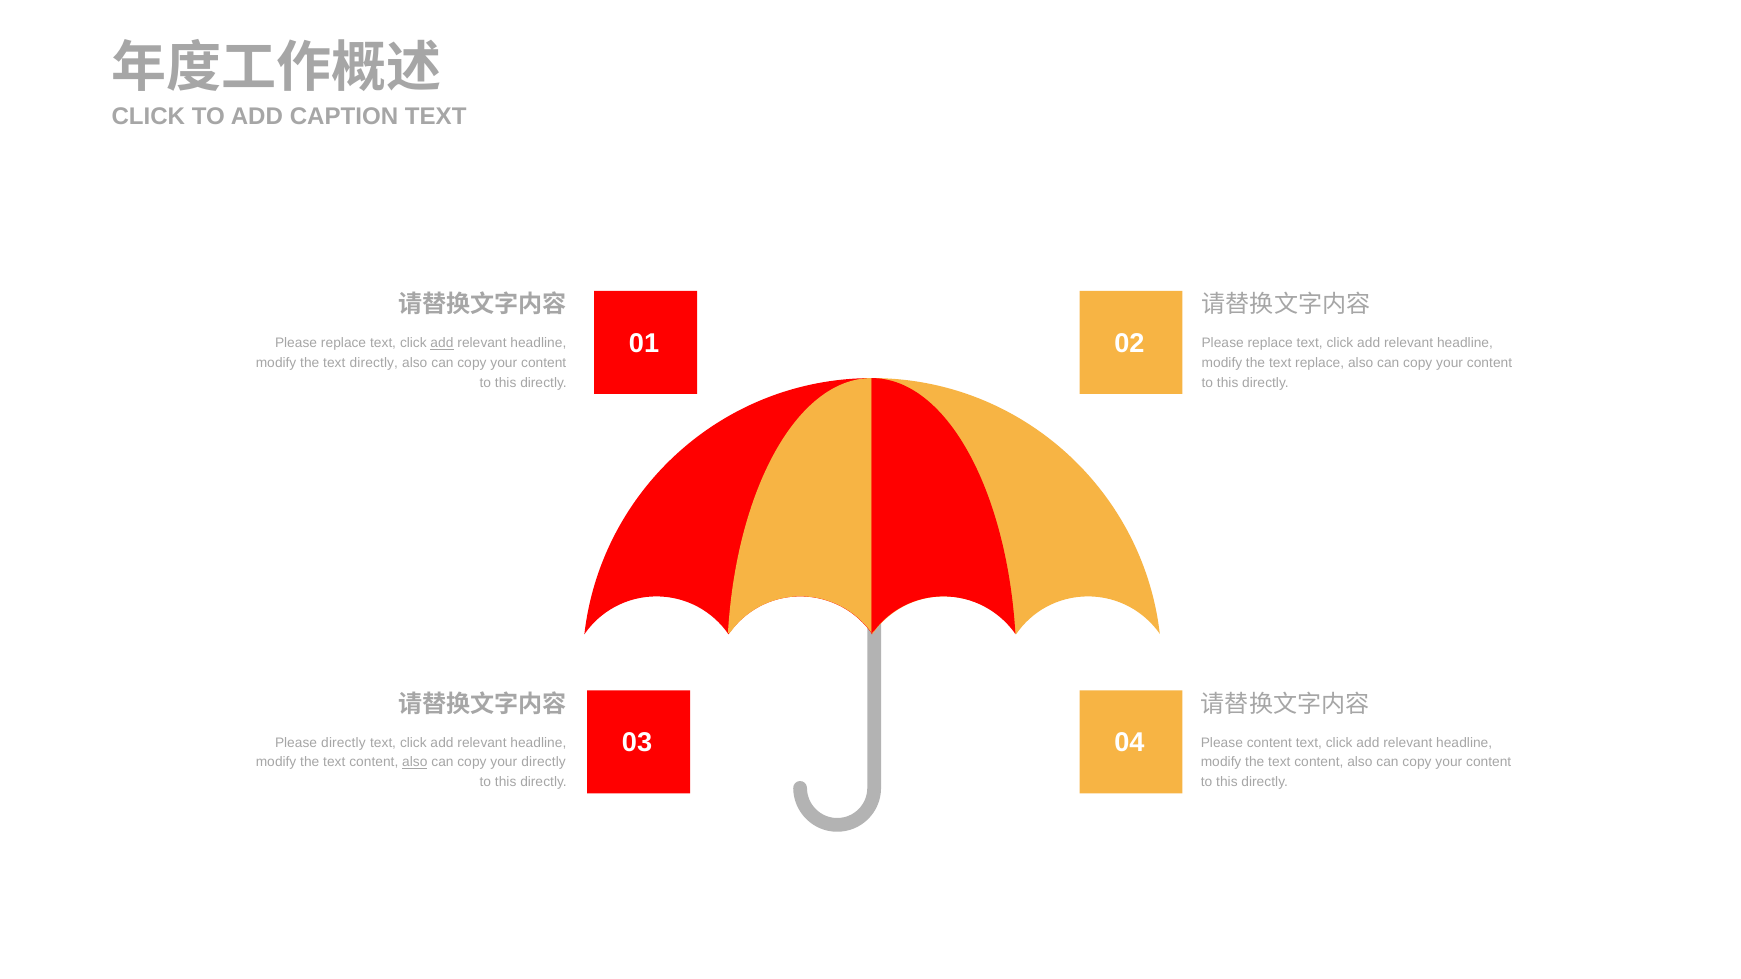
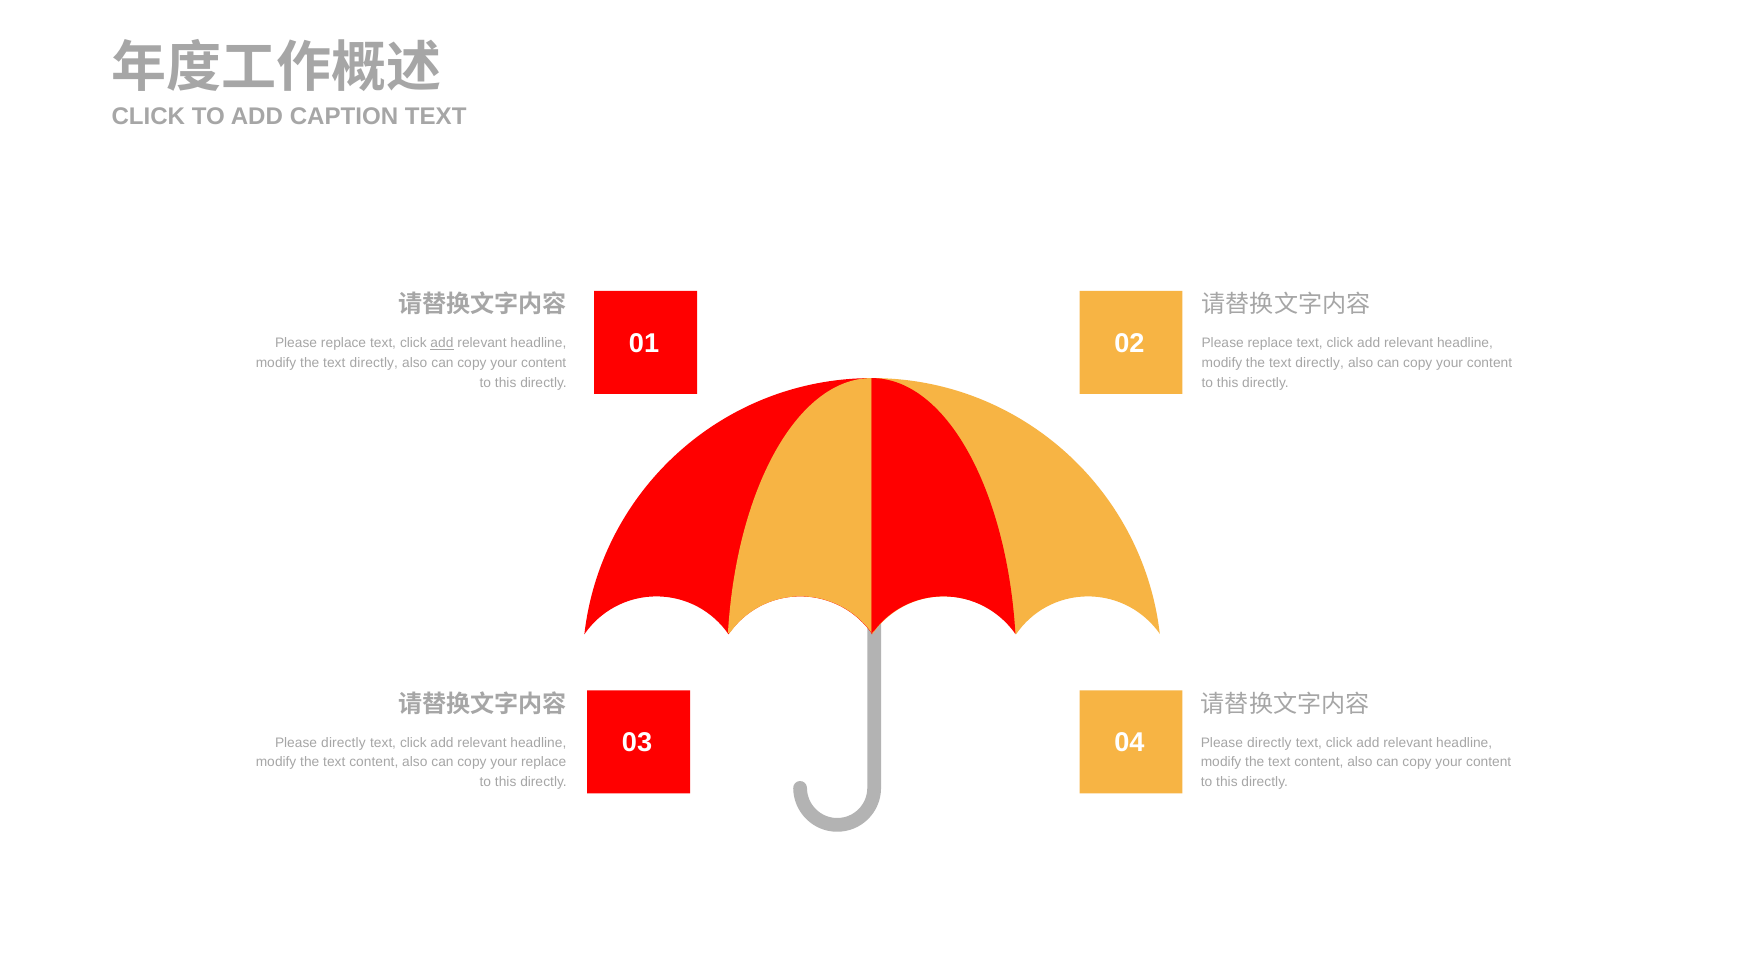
replace at (1320, 363): replace -> directly
content at (1269, 743): content -> directly
also at (415, 763) underline: present -> none
your directly: directly -> replace
